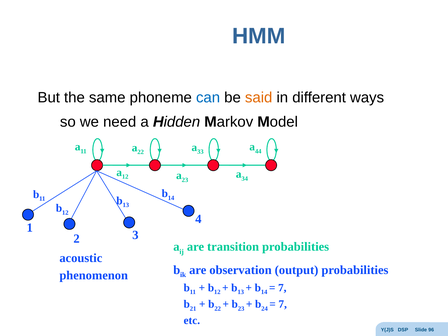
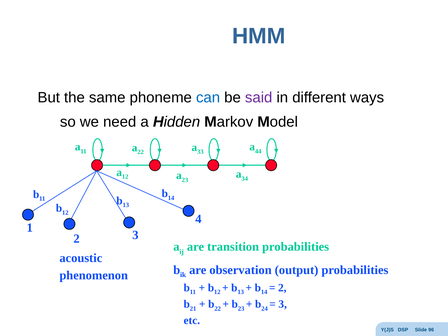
said colour: orange -> purple
7 at (282, 288): 7 -> 2
7 at (283, 304): 7 -> 3
